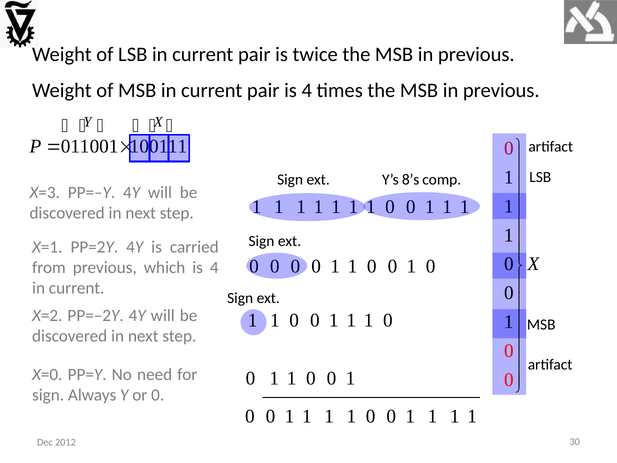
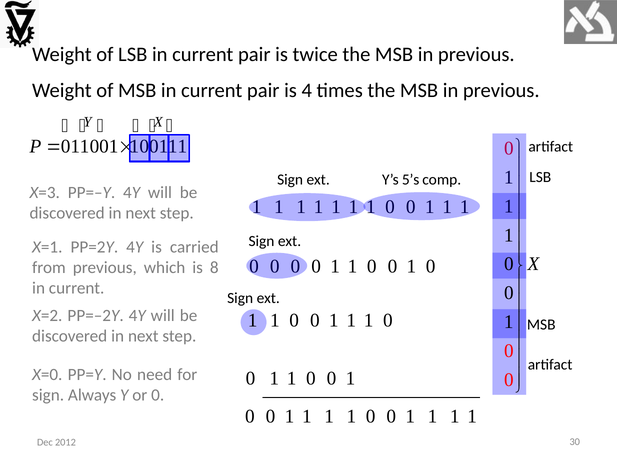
8’s: 8’s -> 5’s
which is 4: 4 -> 8
